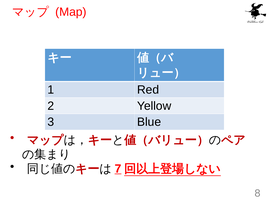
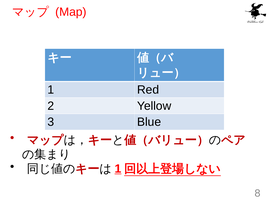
7 at (118, 168): 7 -> 1
